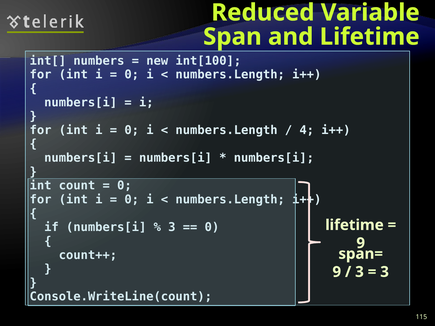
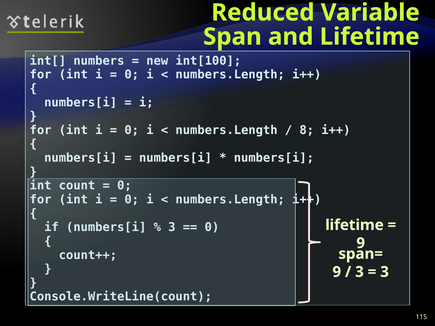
4: 4 -> 8
